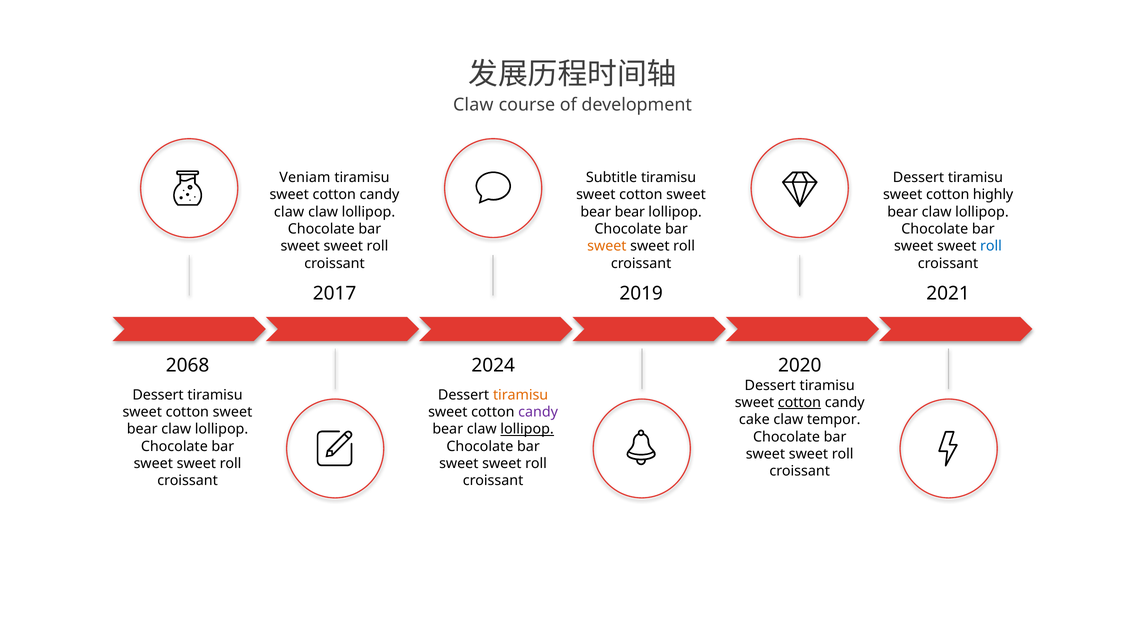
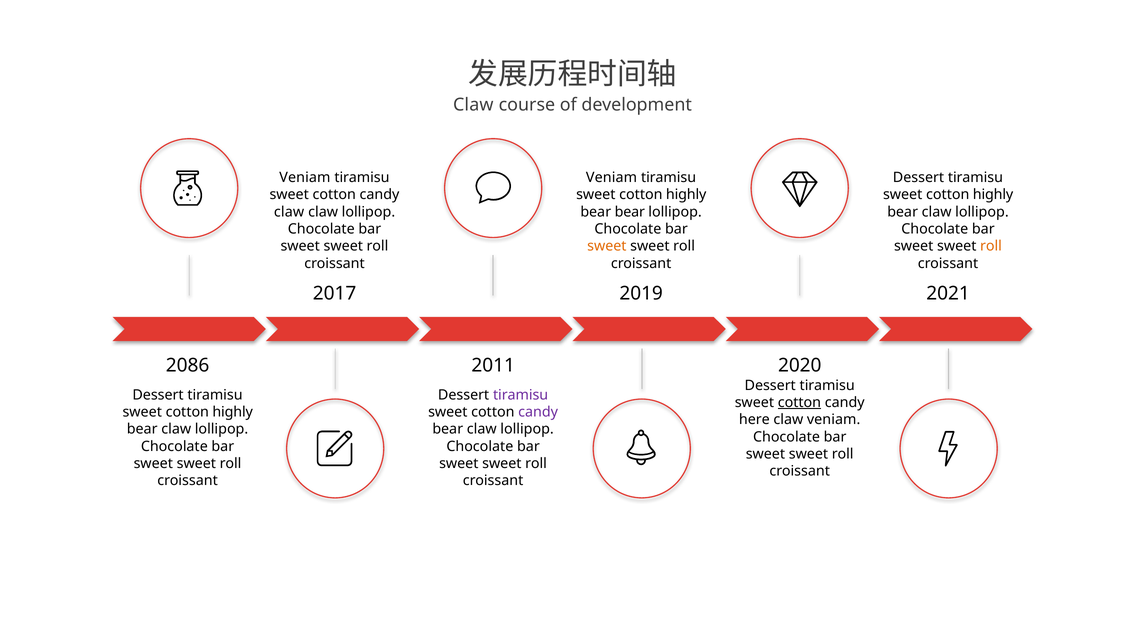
Subtitle at (612, 177): Subtitle -> Veniam
sweet at (686, 195): sweet -> highly
roll at (991, 246) colour: blue -> orange
2068: 2068 -> 2086
2024: 2024 -> 2011
tiramisu at (521, 395) colour: orange -> purple
sweet at (233, 412): sweet -> highly
cake: cake -> here
claw tempor: tempor -> veniam
lollipop at (527, 429) underline: present -> none
